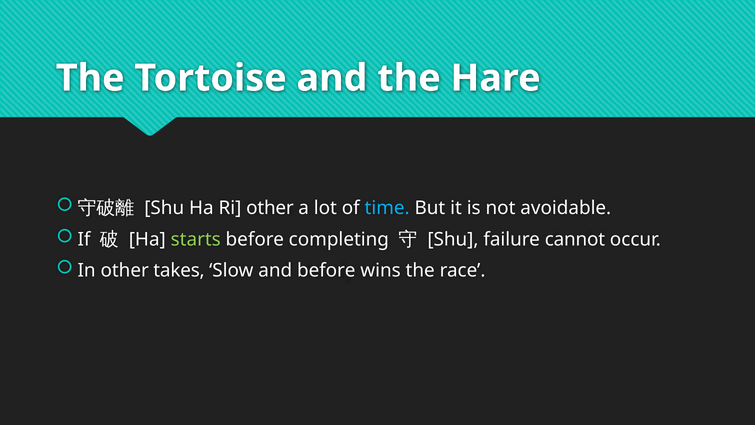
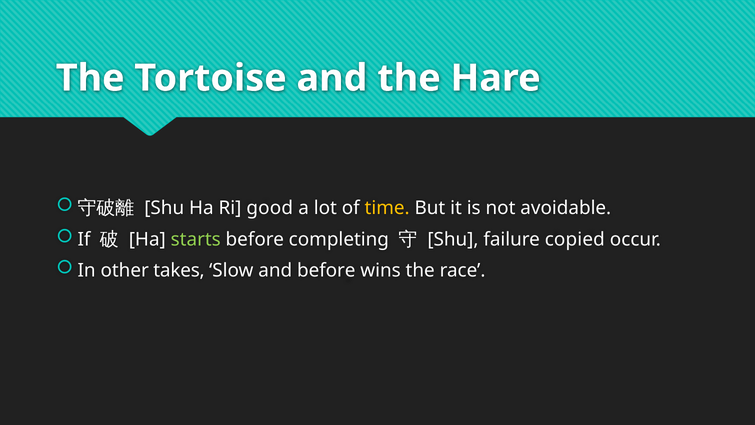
Ri other: other -> good
time colour: light blue -> yellow
cannot: cannot -> copied
